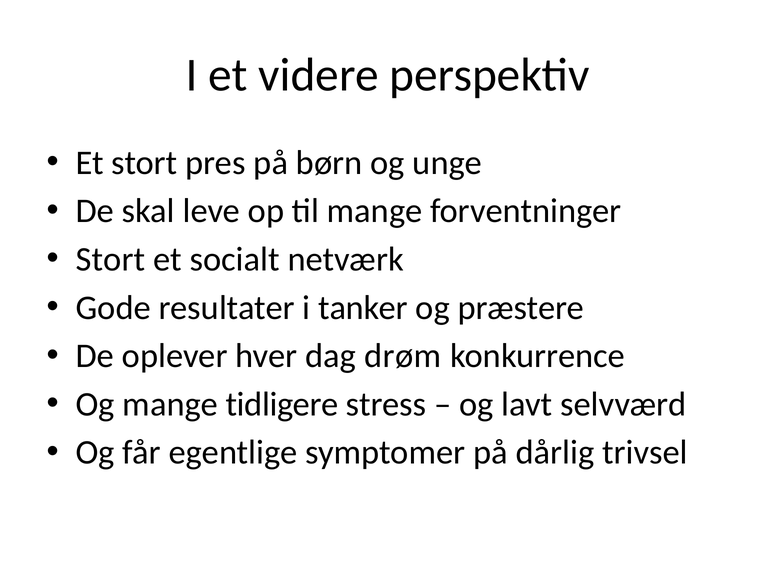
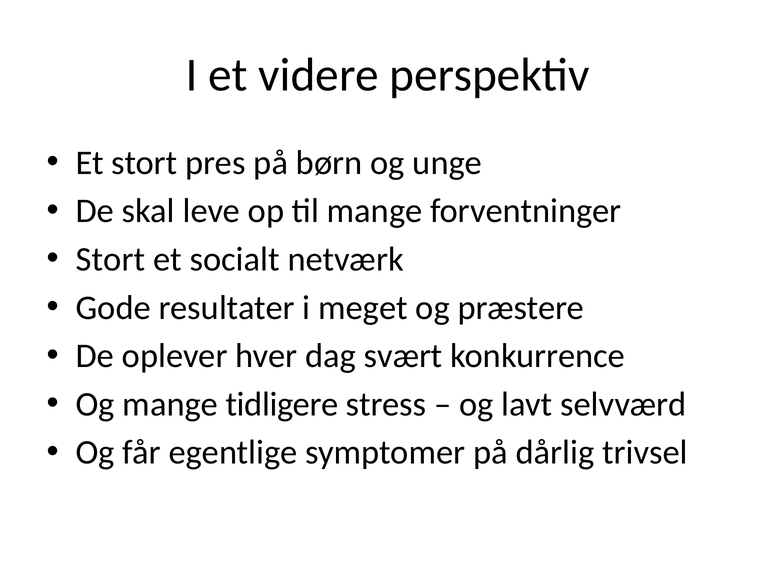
tanker: tanker -> meget
drøm: drøm -> svært
